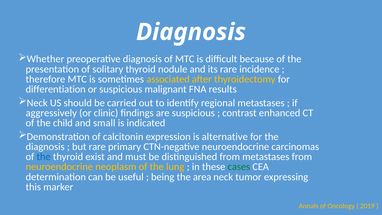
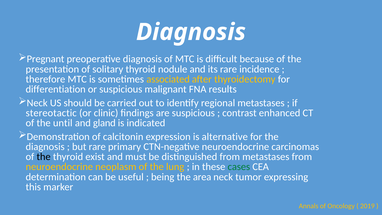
Whether: Whether -> Pregnant
aggressively: aggressively -> stereotactic
child: child -> until
small: small -> gland
the at (44, 157) colour: blue -> black
